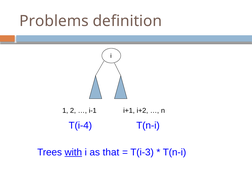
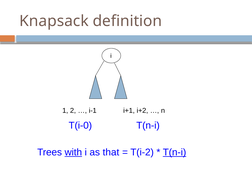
Problems: Problems -> Knapsack
T(i-4: T(i-4 -> T(i-0
T(i-3: T(i-3 -> T(i-2
T(n-i at (175, 152) underline: none -> present
